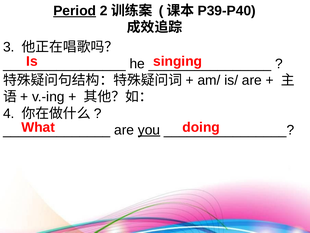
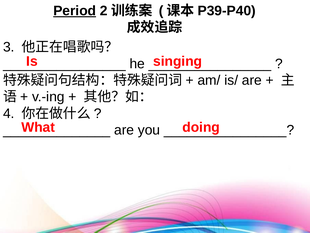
you underline: present -> none
